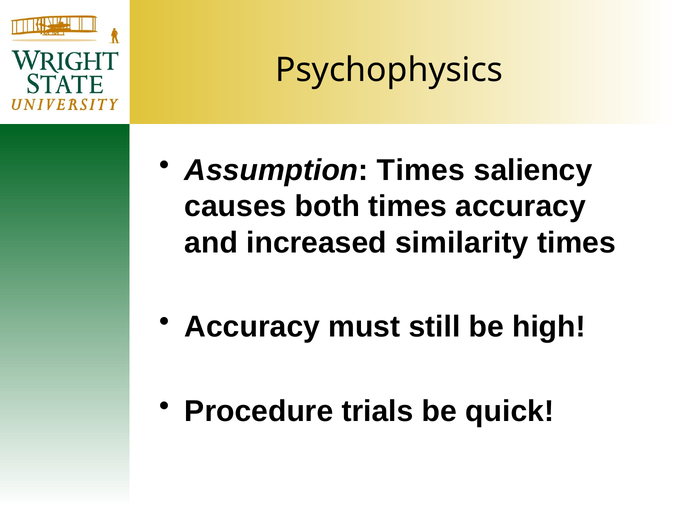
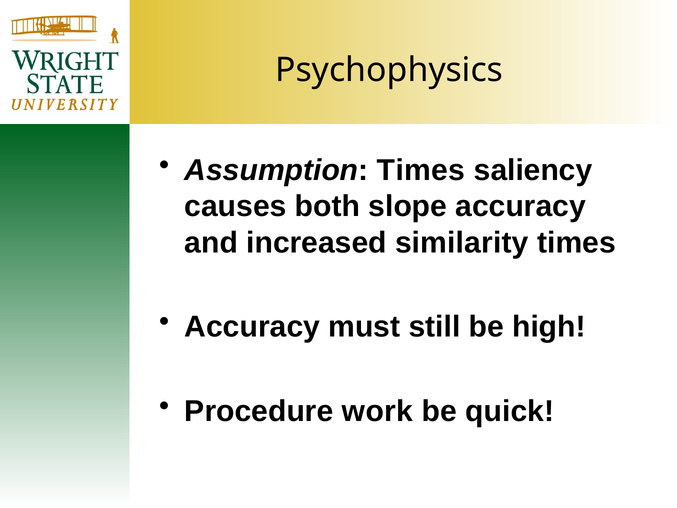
both times: times -> slope
trials: trials -> work
